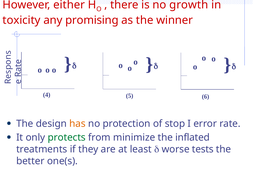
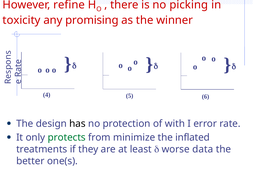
either: either -> refine
growth: growth -> picking
has colour: orange -> black
stop: stop -> with
tests: tests -> data
